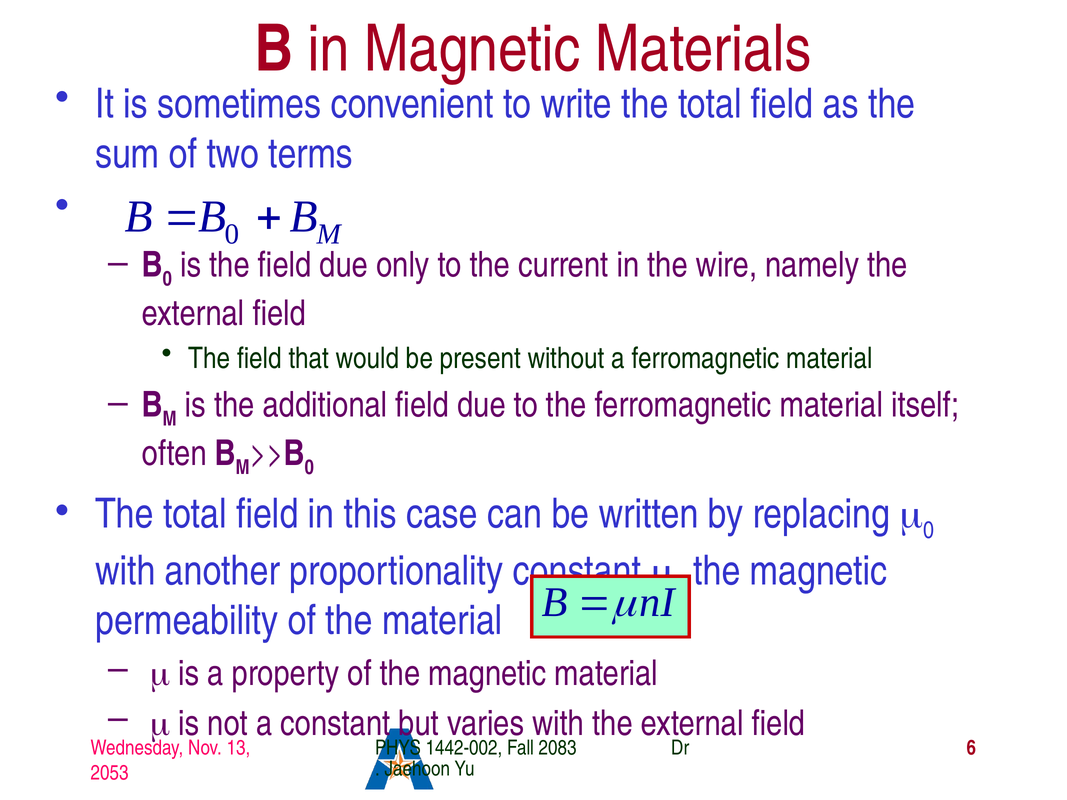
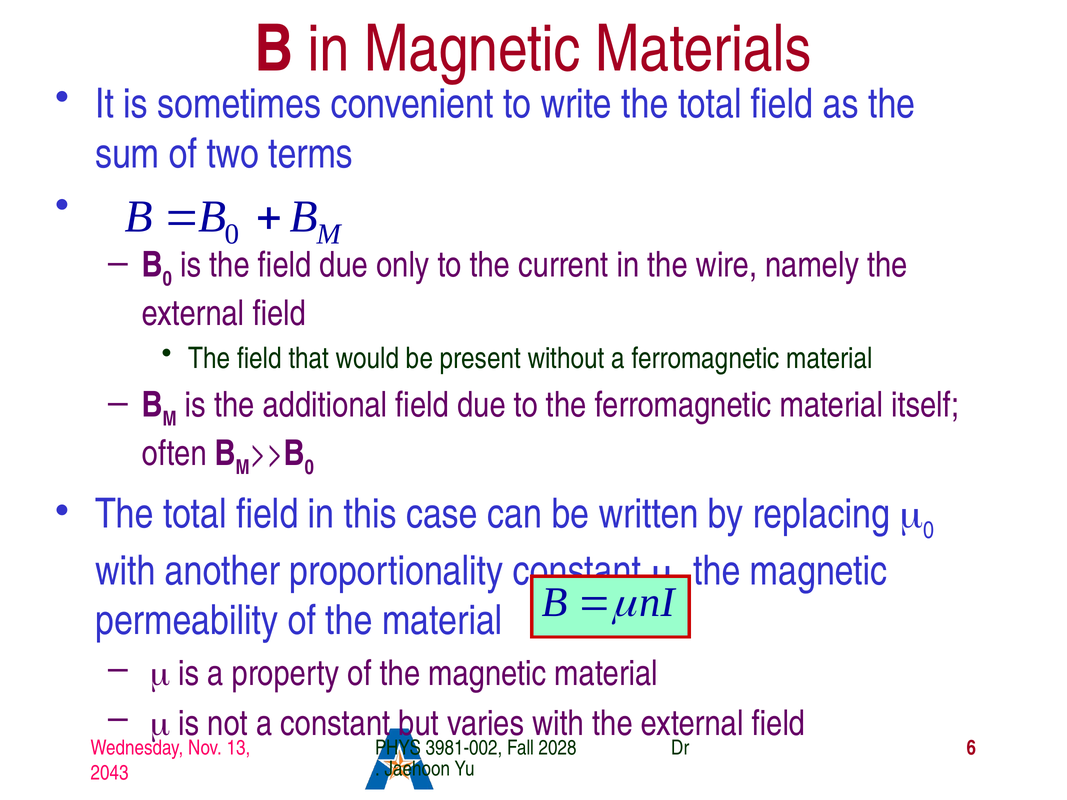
1442-002: 1442-002 -> 3981-002
2083: 2083 -> 2028
2053: 2053 -> 2043
